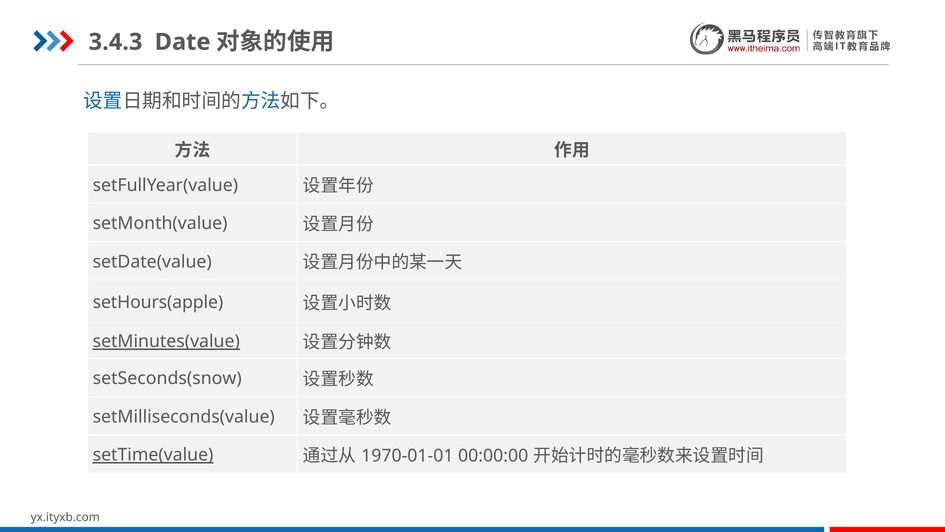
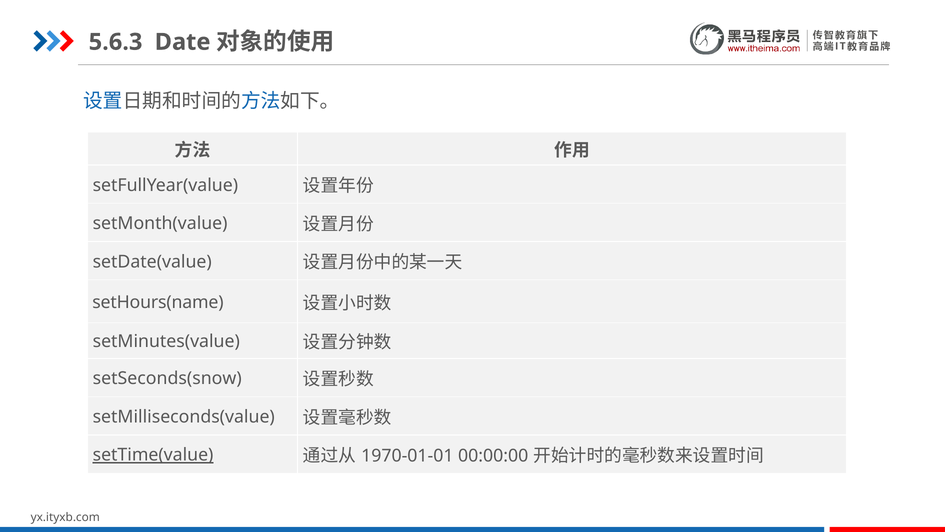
3.4.3: 3.4.3 -> 5.6.3
setHours(apple: setHours(apple -> setHours(name
setMinutes(value underline: present -> none
